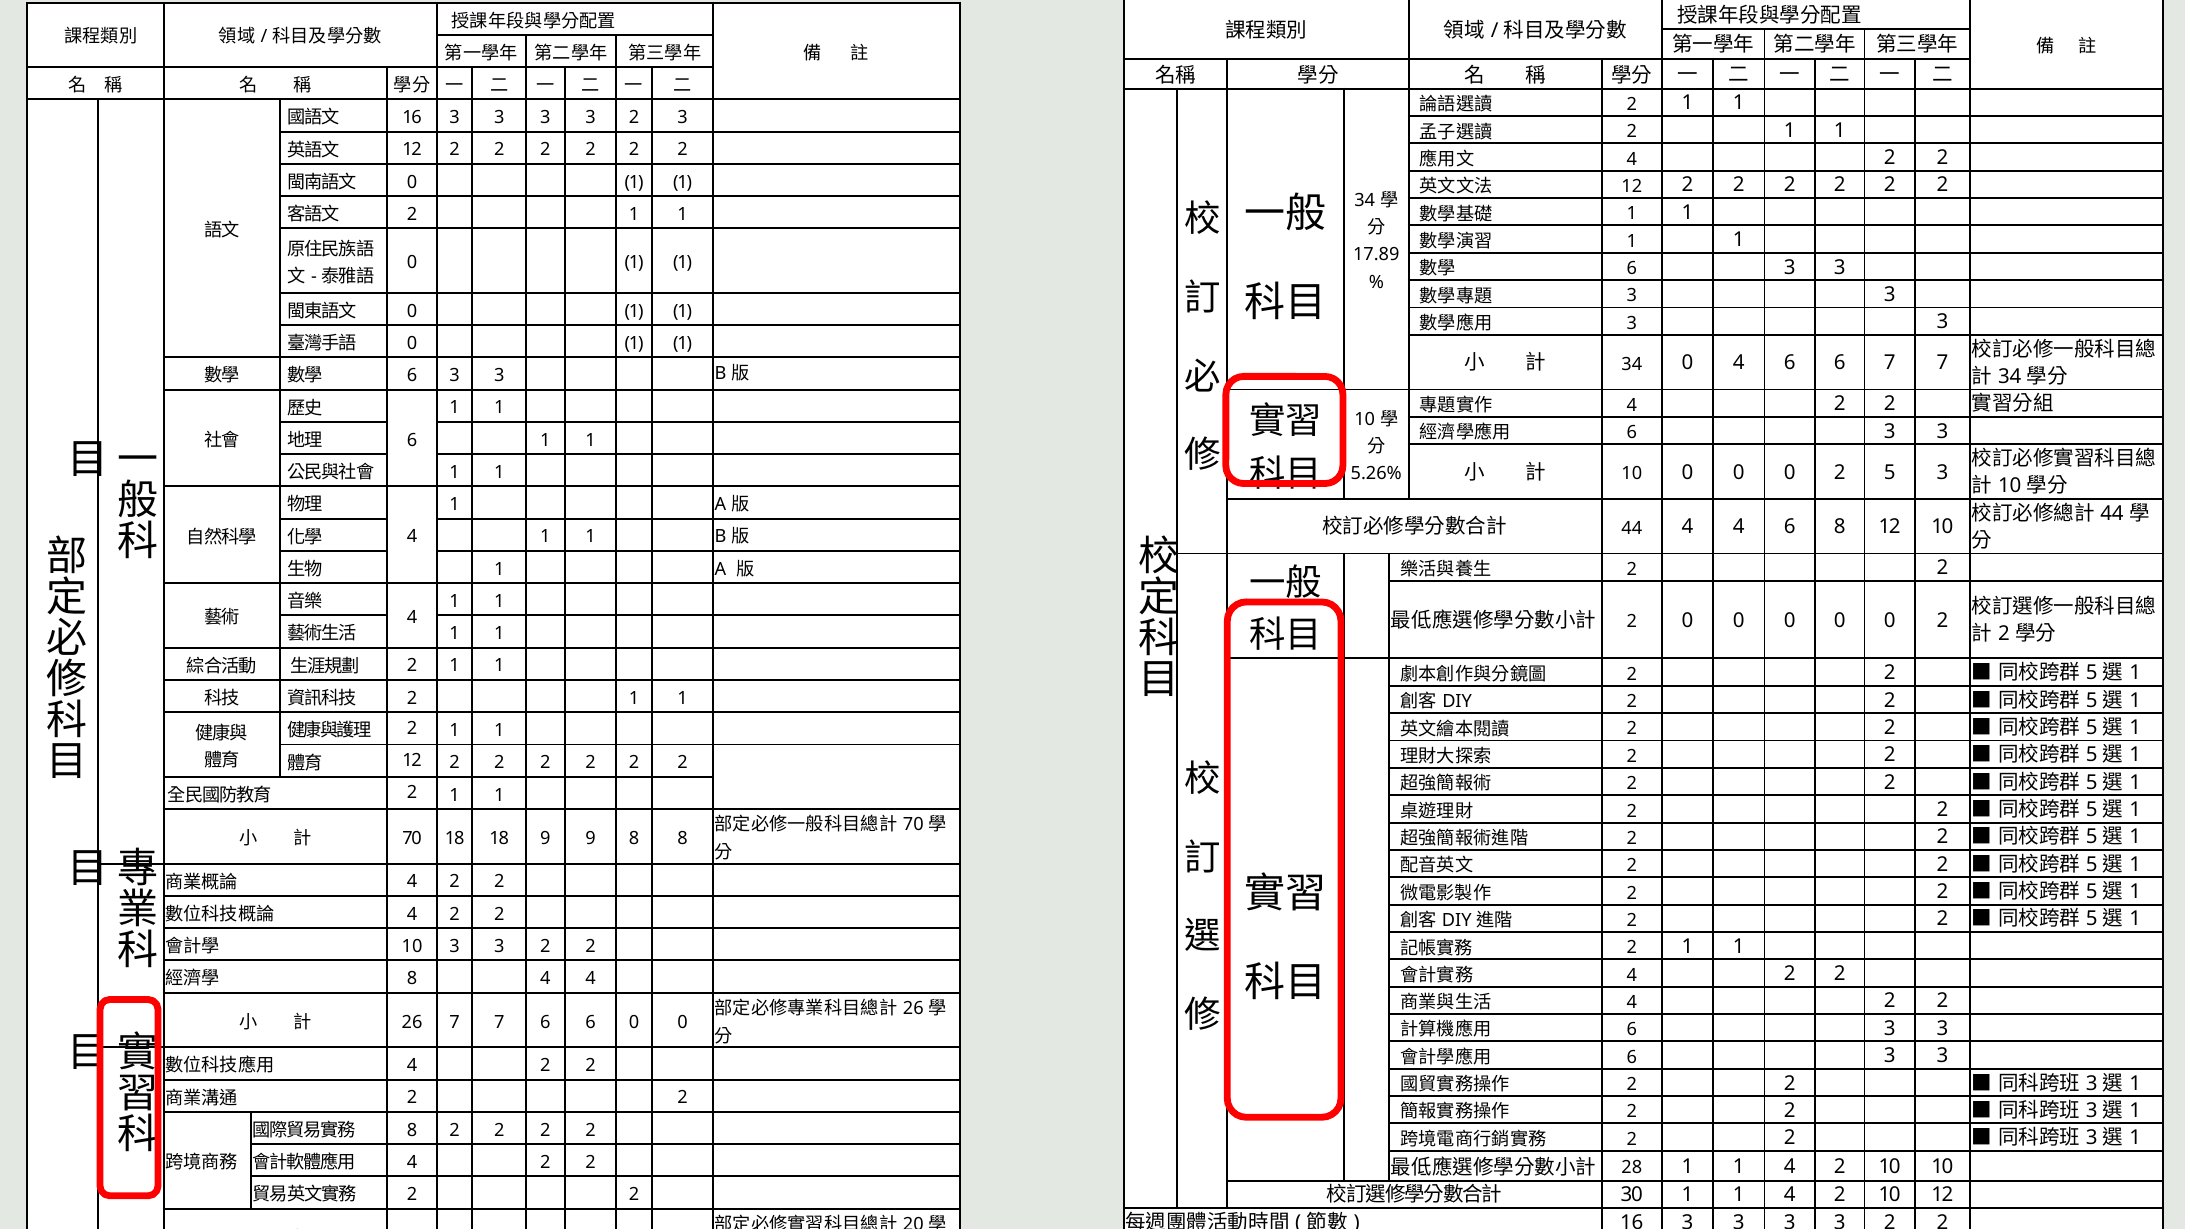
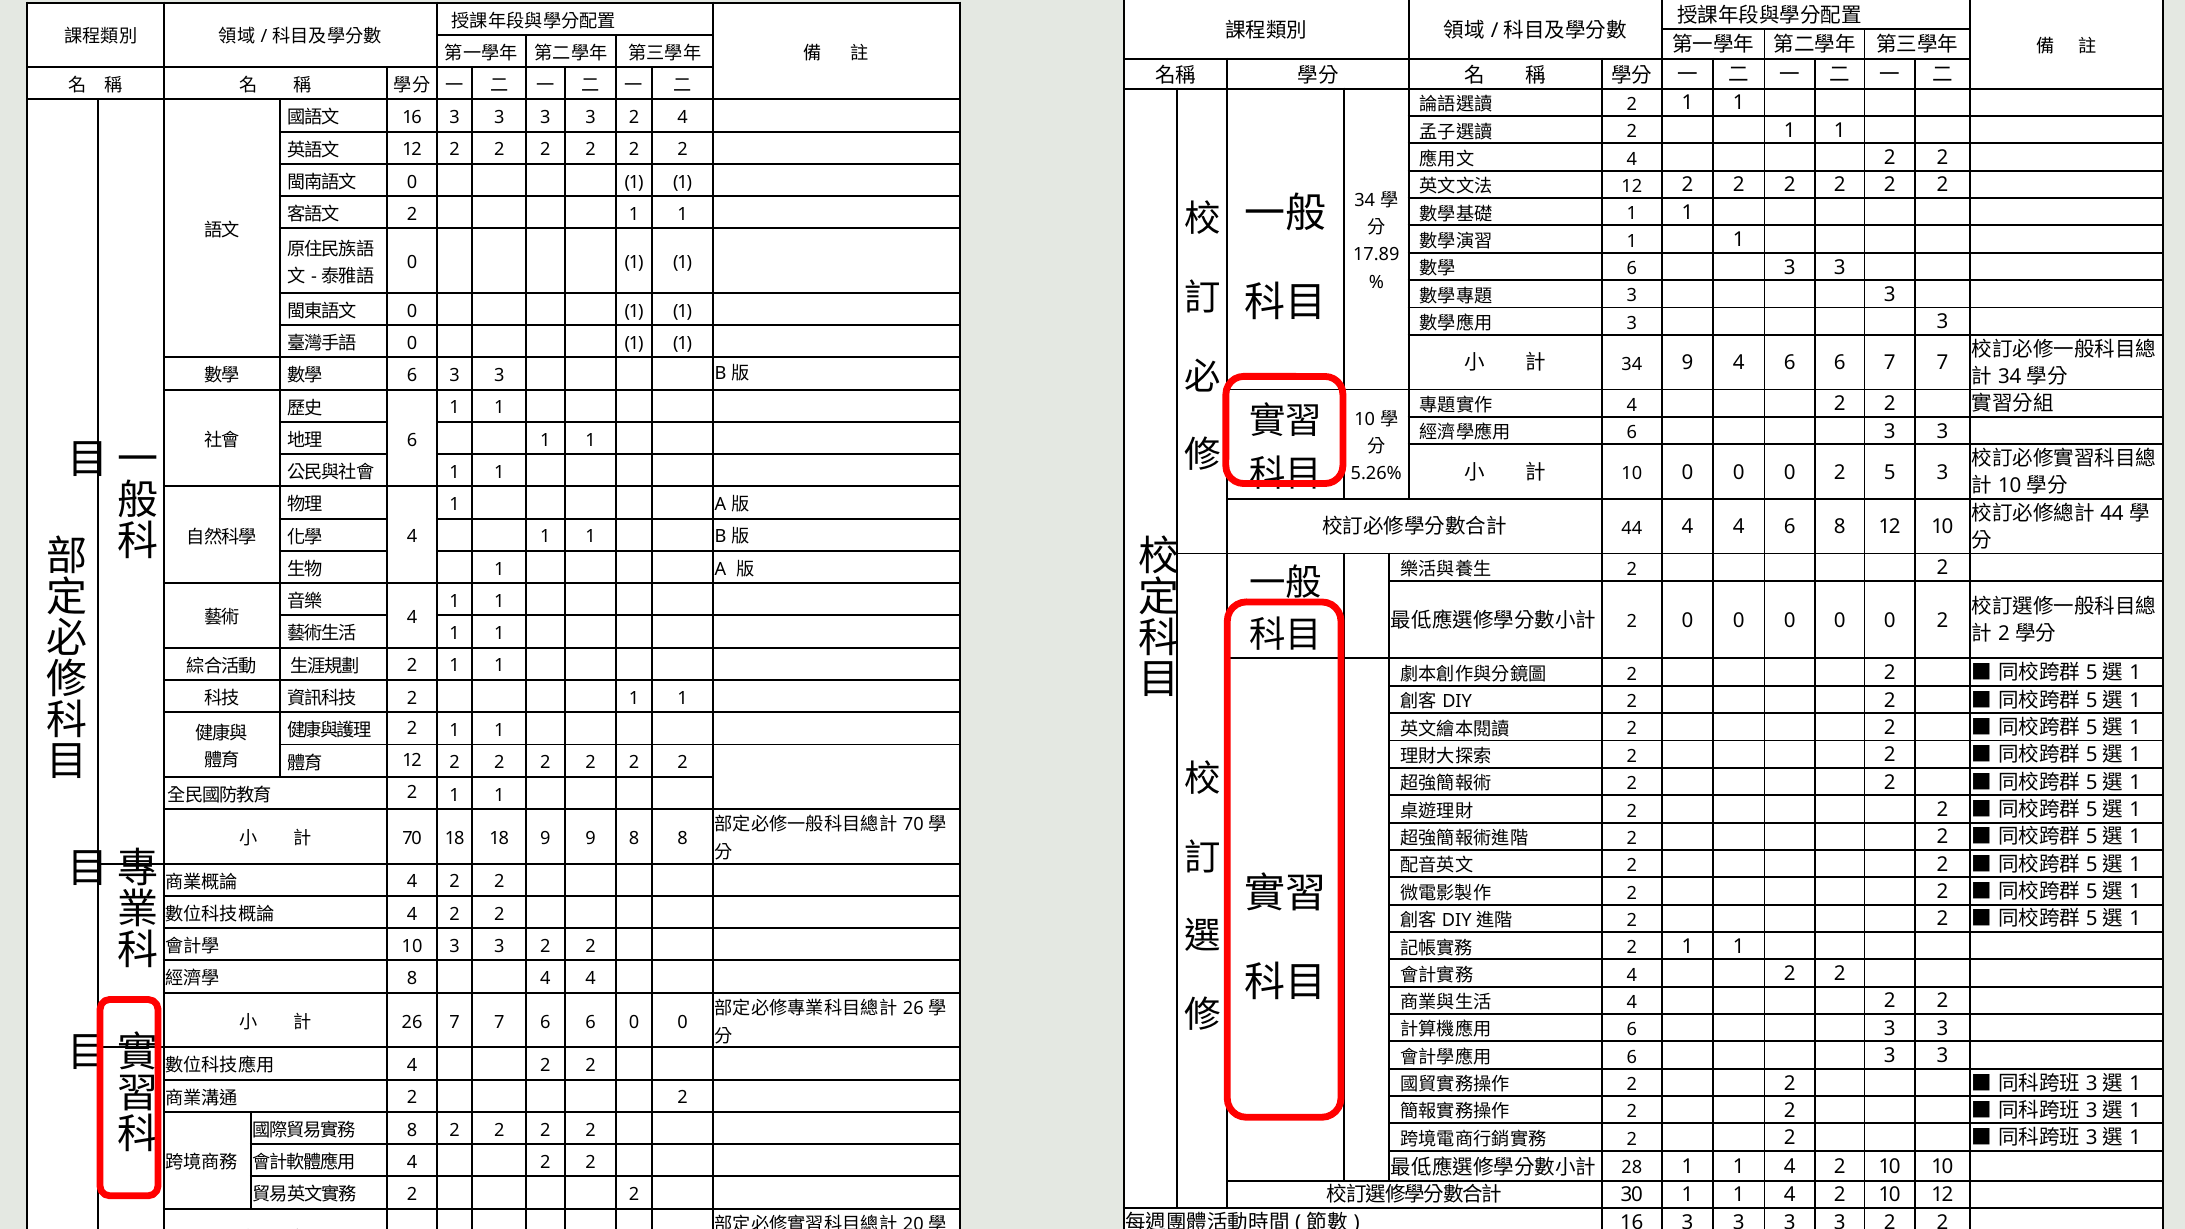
2 3: 3 -> 4
34 0: 0 -> 9
